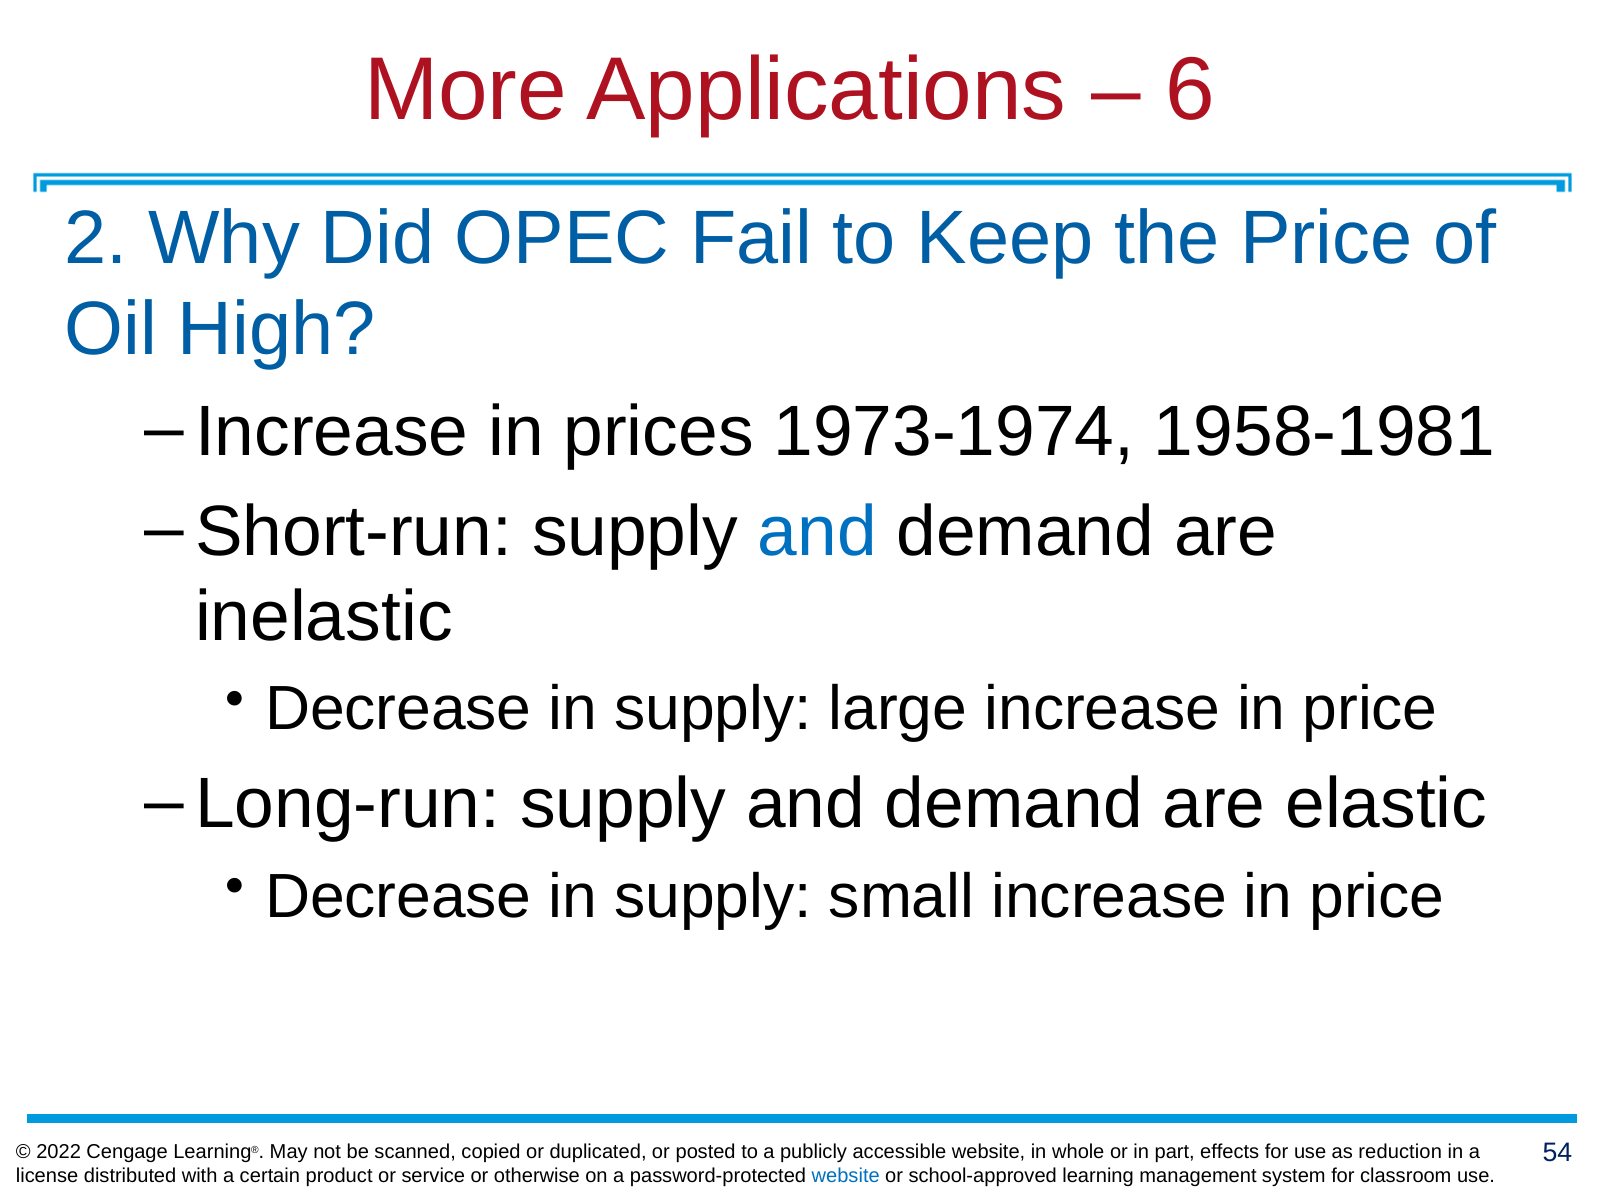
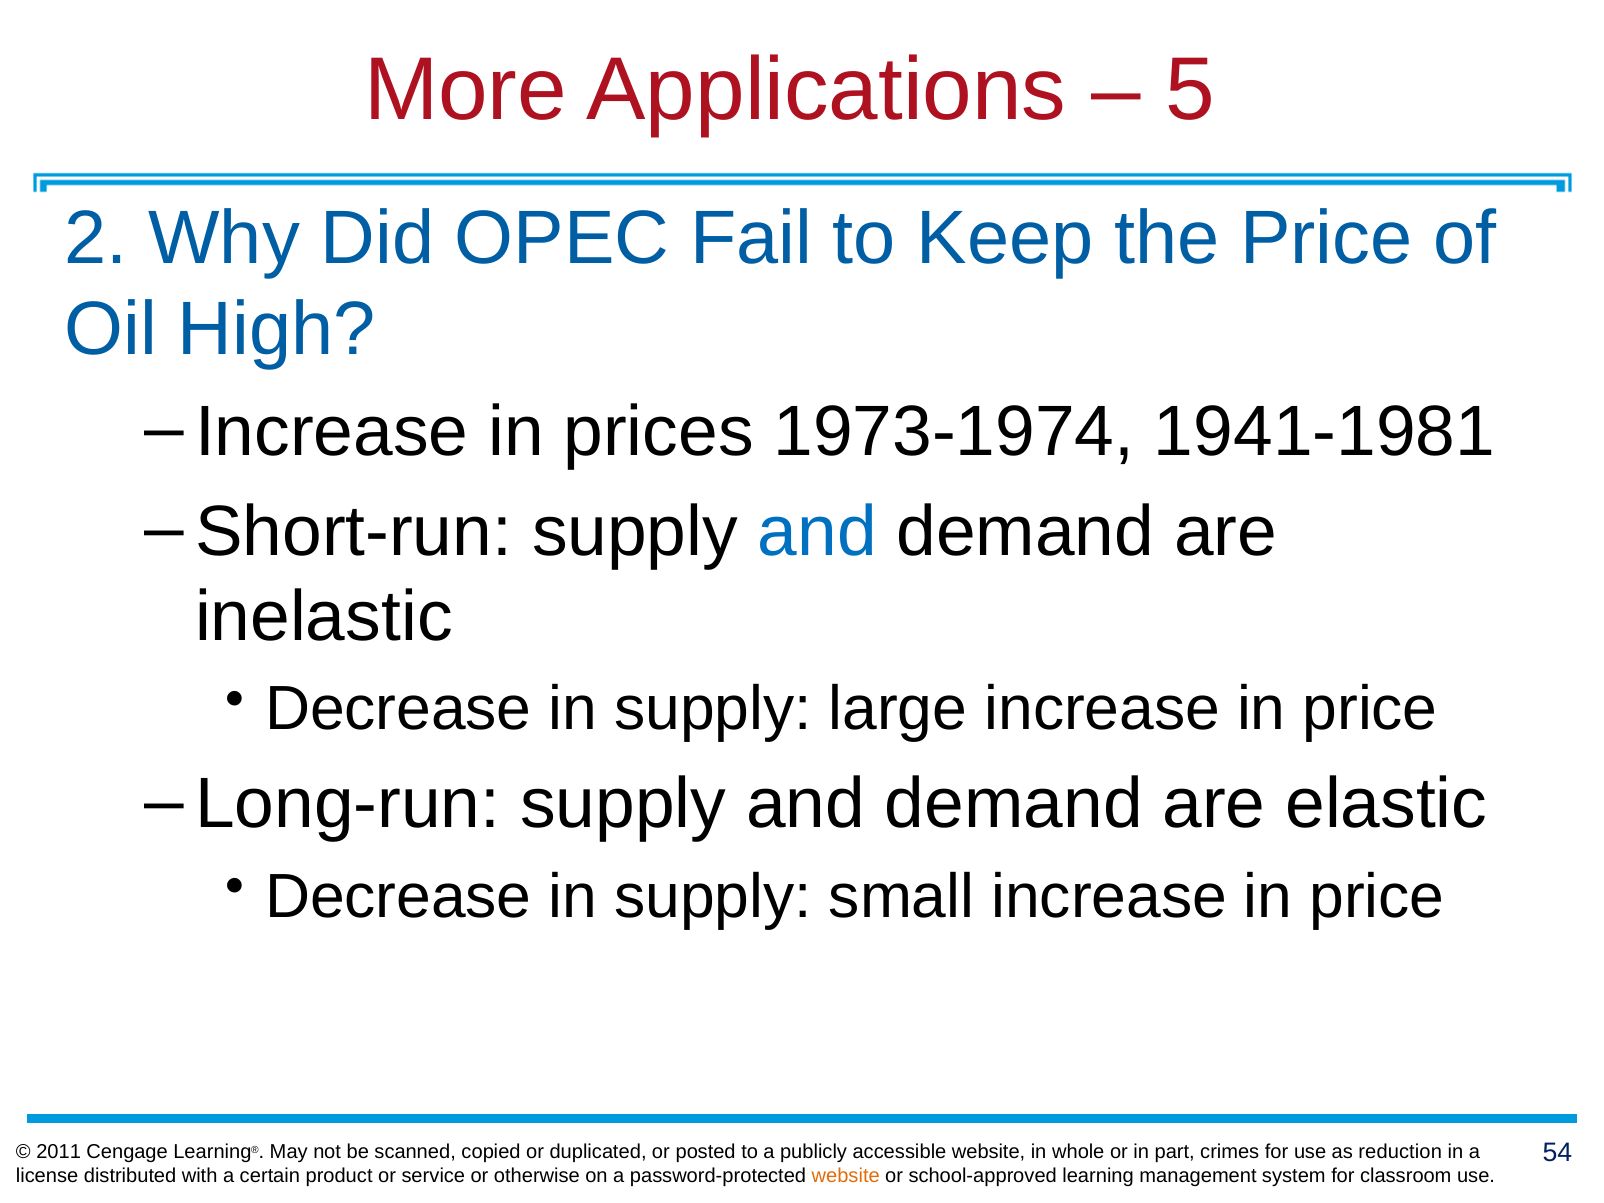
6: 6 -> 5
1958-1981: 1958-1981 -> 1941-1981
2022: 2022 -> 2011
effects: effects -> crimes
website at (846, 1176) colour: blue -> orange
